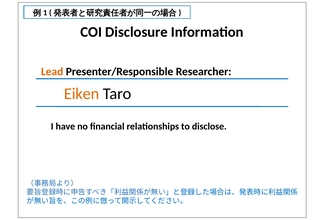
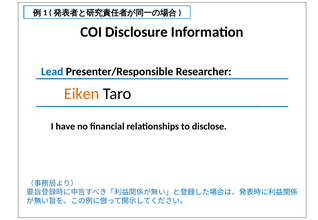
Lead colour: orange -> blue
